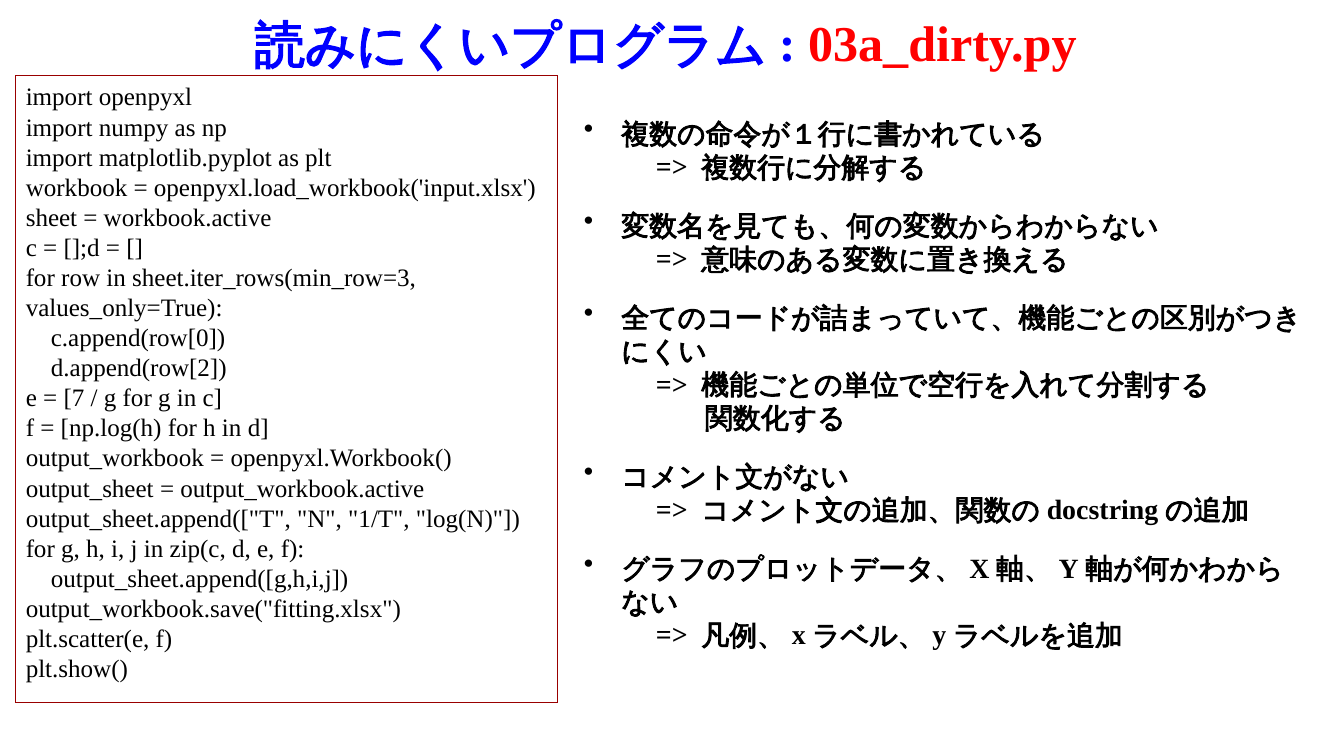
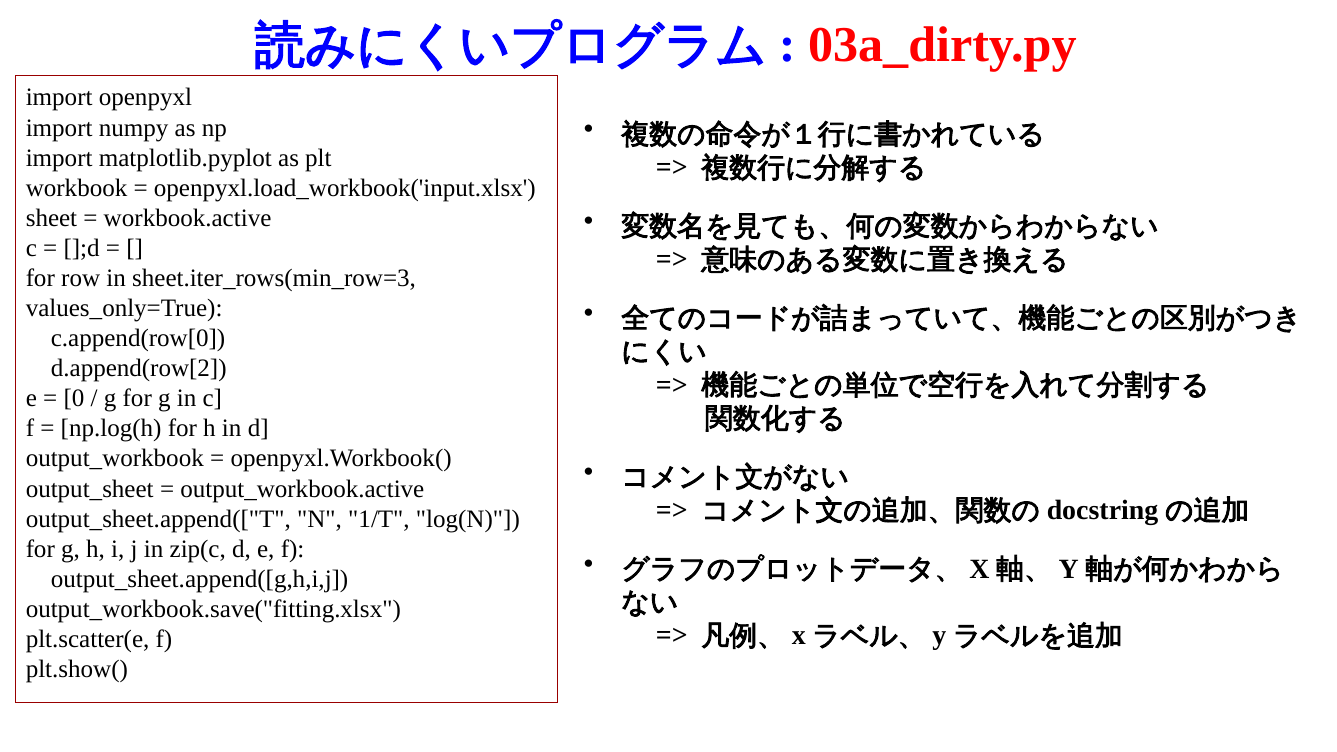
7: 7 -> 0
